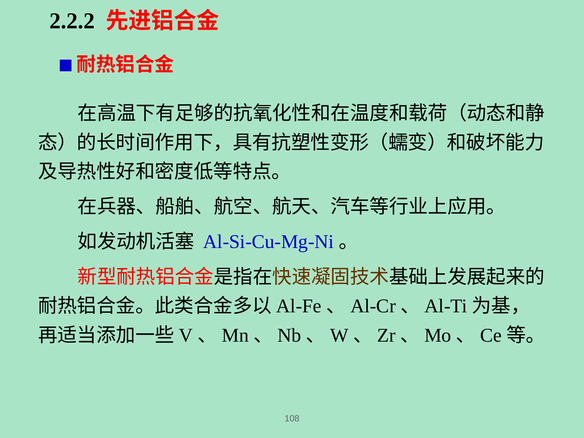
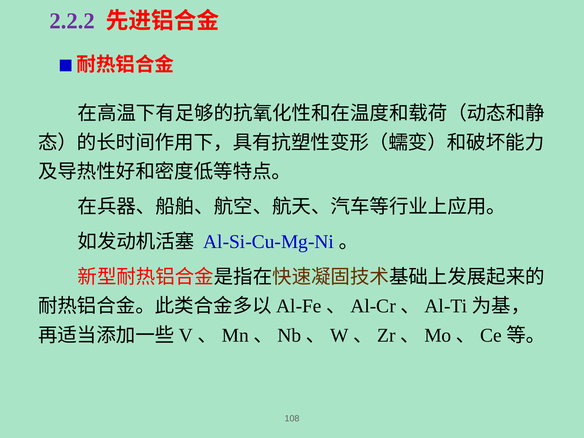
2.2.2 colour: black -> purple
